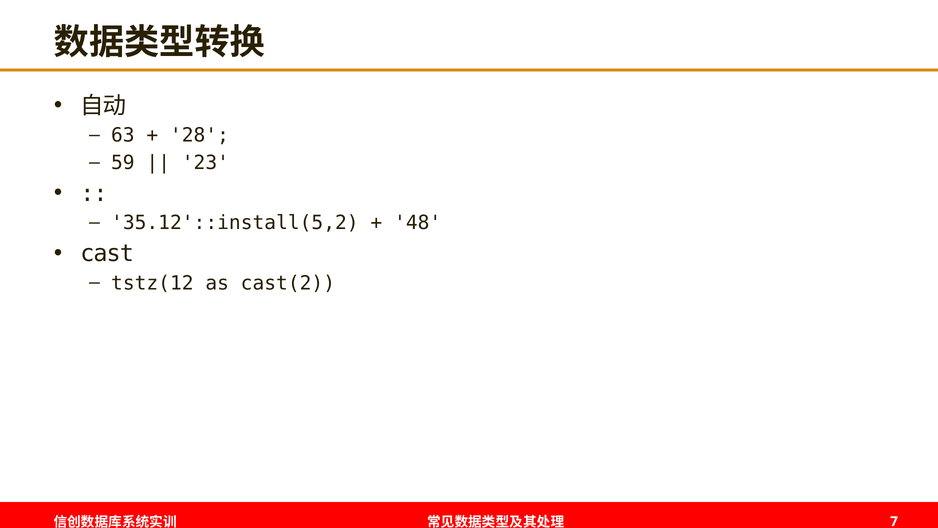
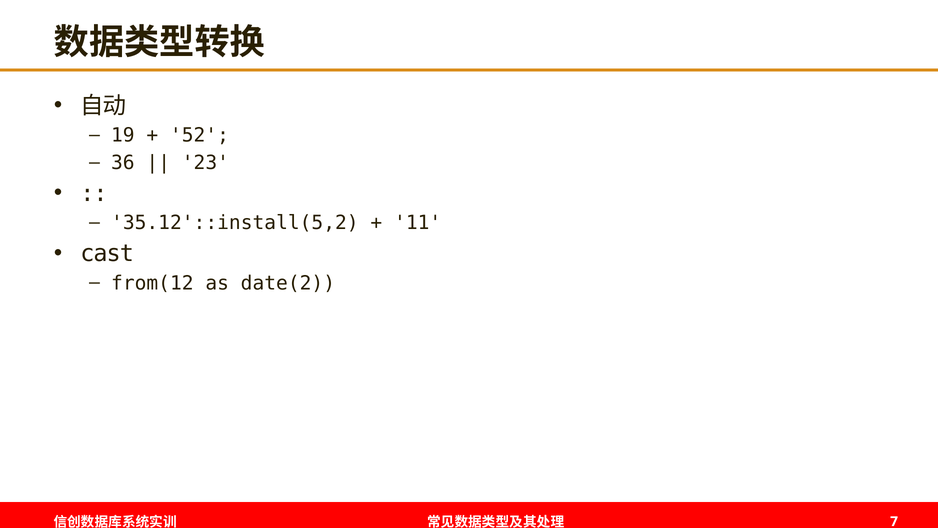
63: 63 -> 19
28: 28 -> 52
59: 59 -> 36
48: 48 -> 11
tstz(12: tstz(12 -> from(12
cast(2: cast(2 -> date(2
